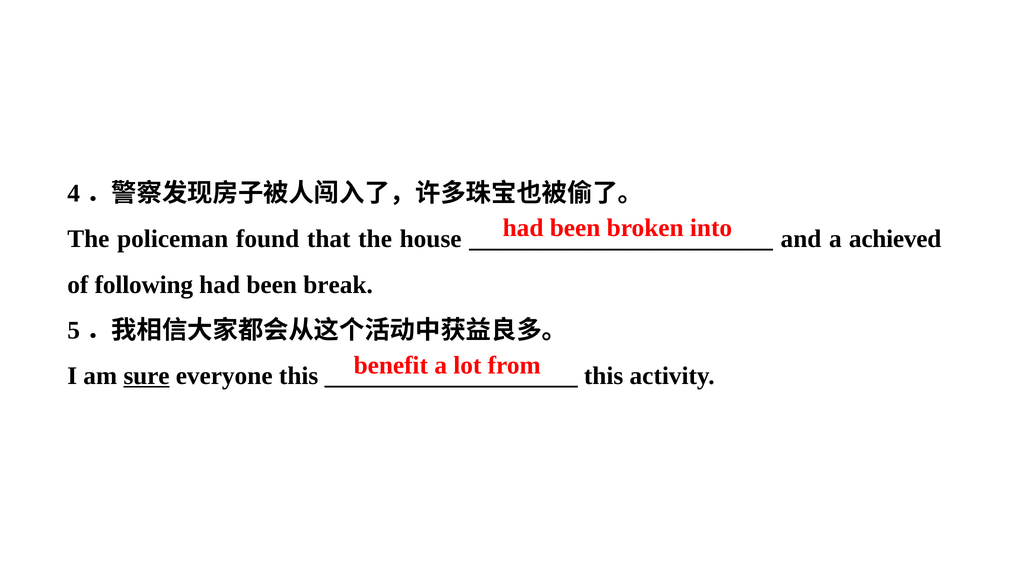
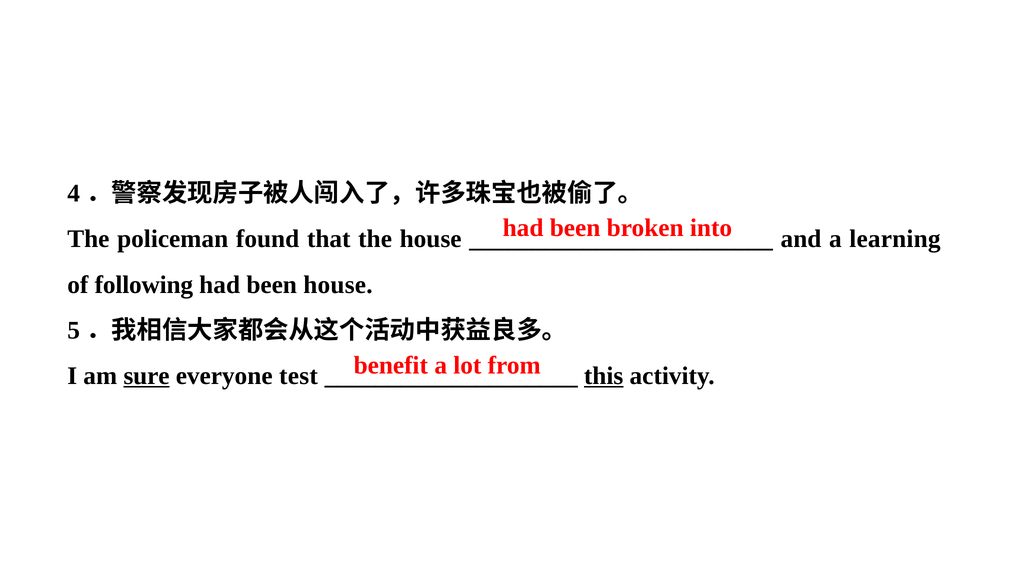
achieved: achieved -> learning
been break: break -> house
everyone this: this -> test
this at (604, 376) underline: none -> present
